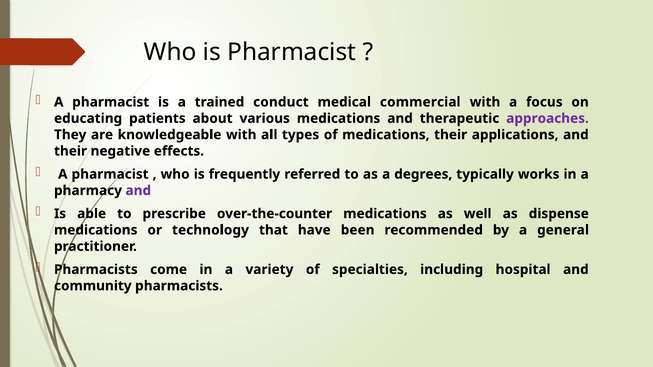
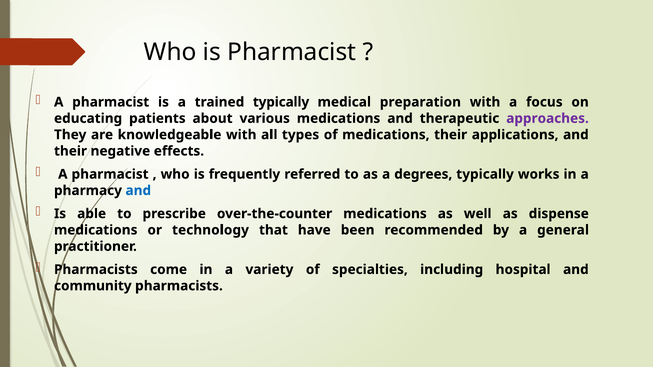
trained conduct: conduct -> typically
commercial: commercial -> preparation
and at (138, 191) colour: purple -> blue
